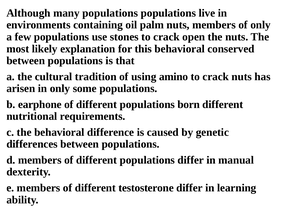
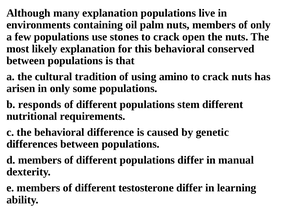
many populations: populations -> explanation
earphone: earphone -> responds
born: born -> stem
